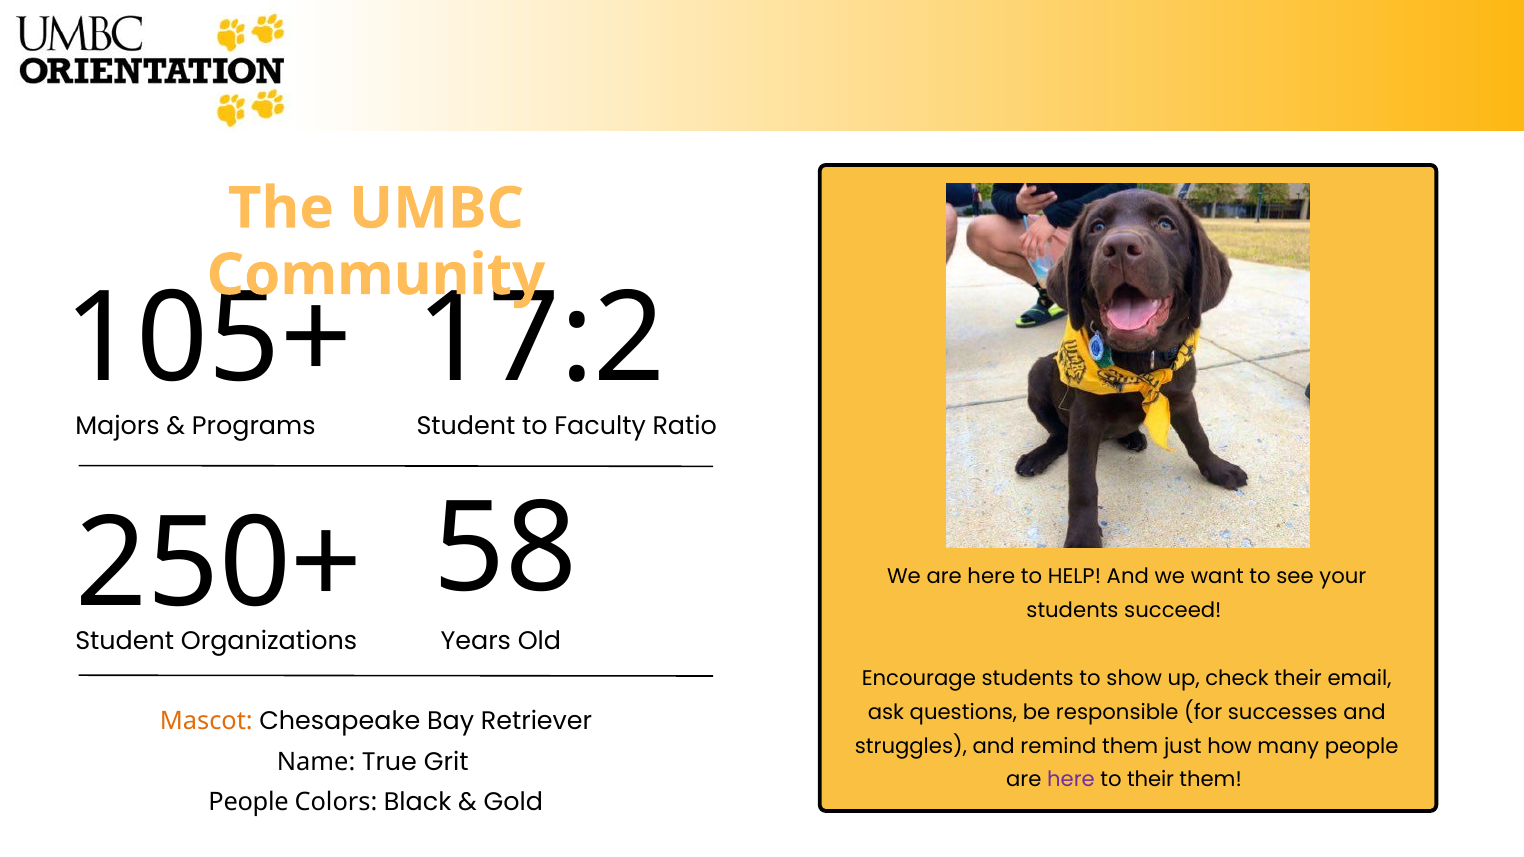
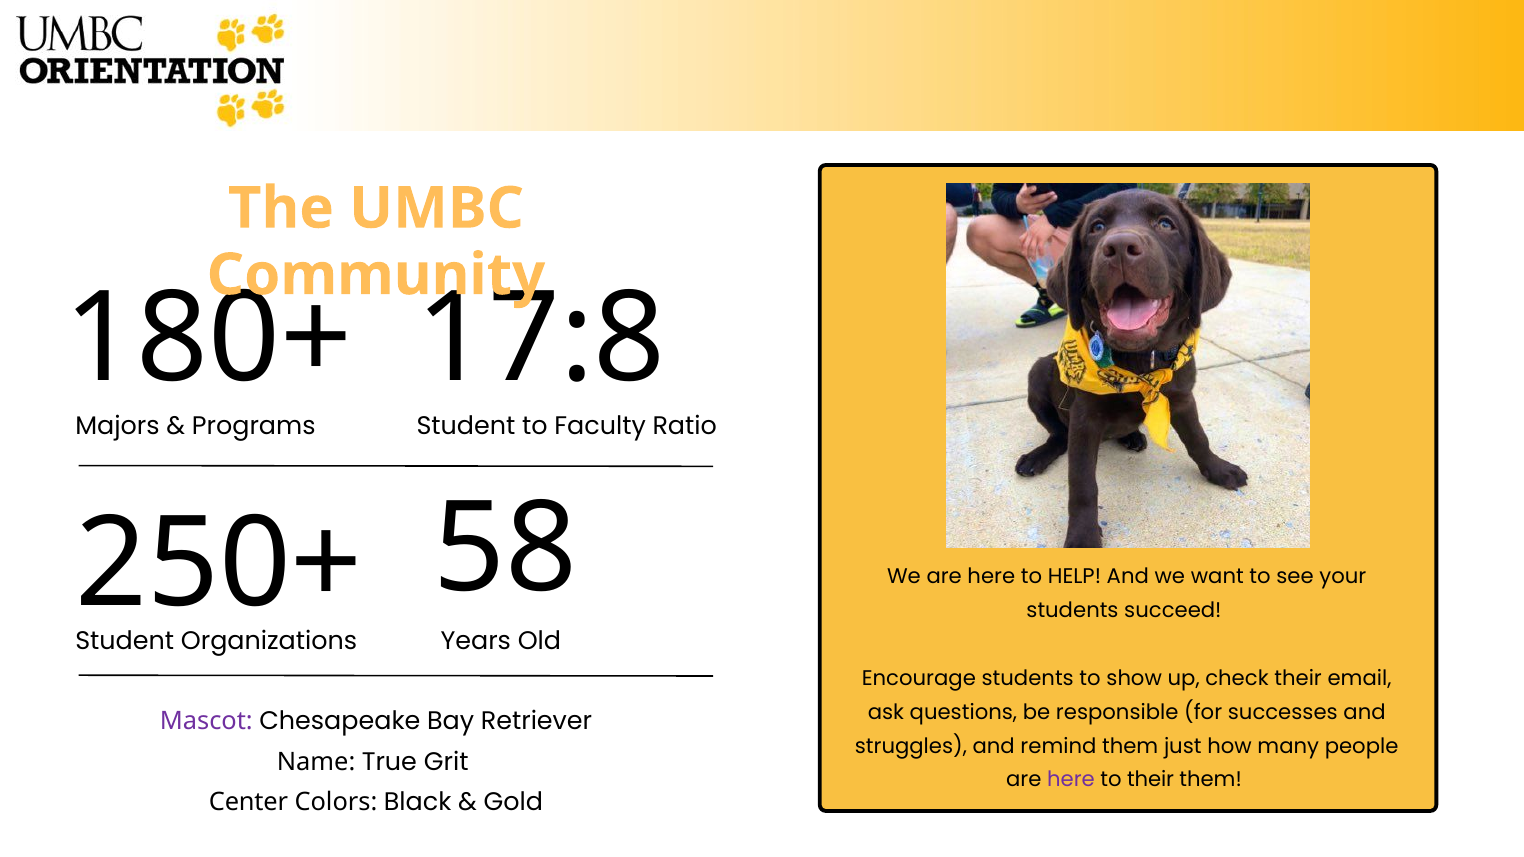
105+: 105+ -> 180+
17:2: 17:2 -> 17:8
Mascot colour: orange -> purple
People at (249, 803): People -> Center
